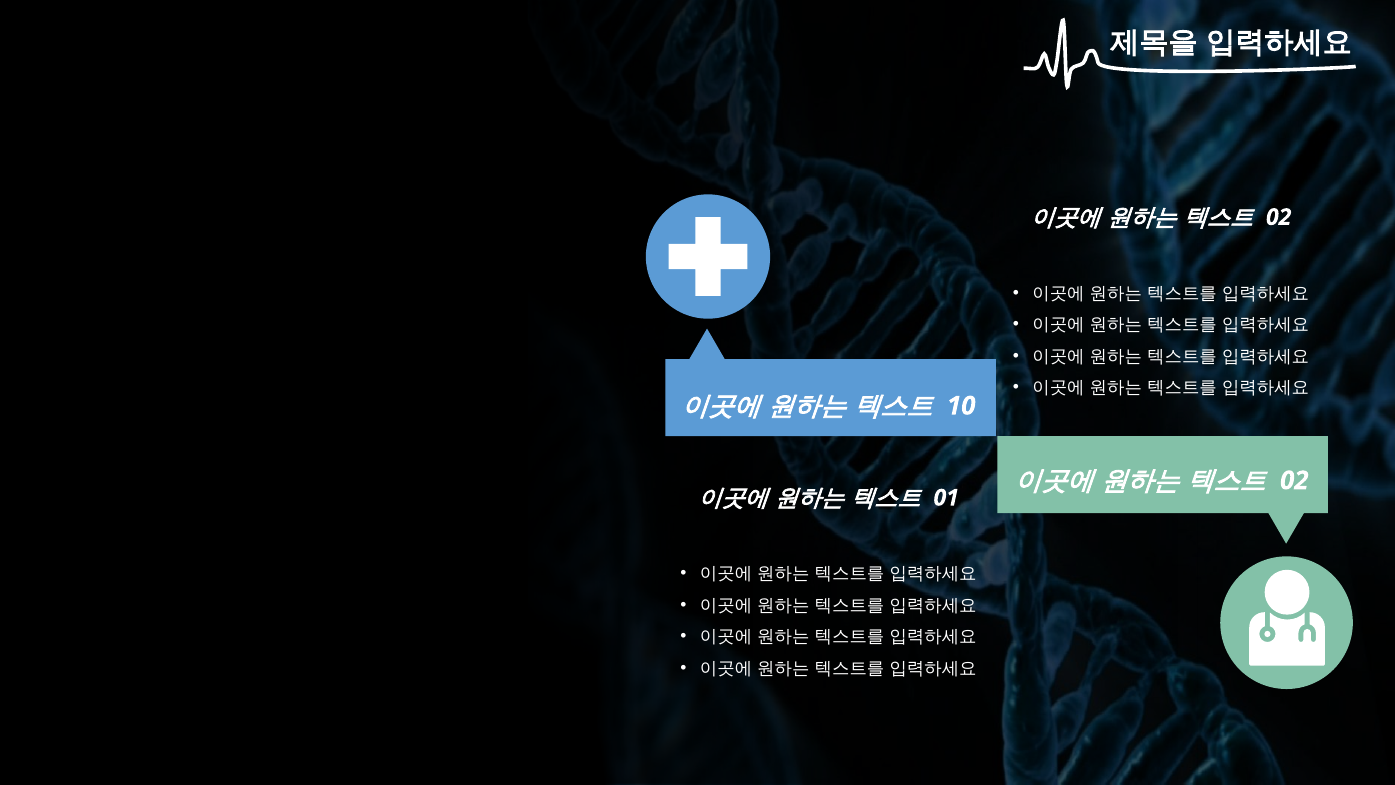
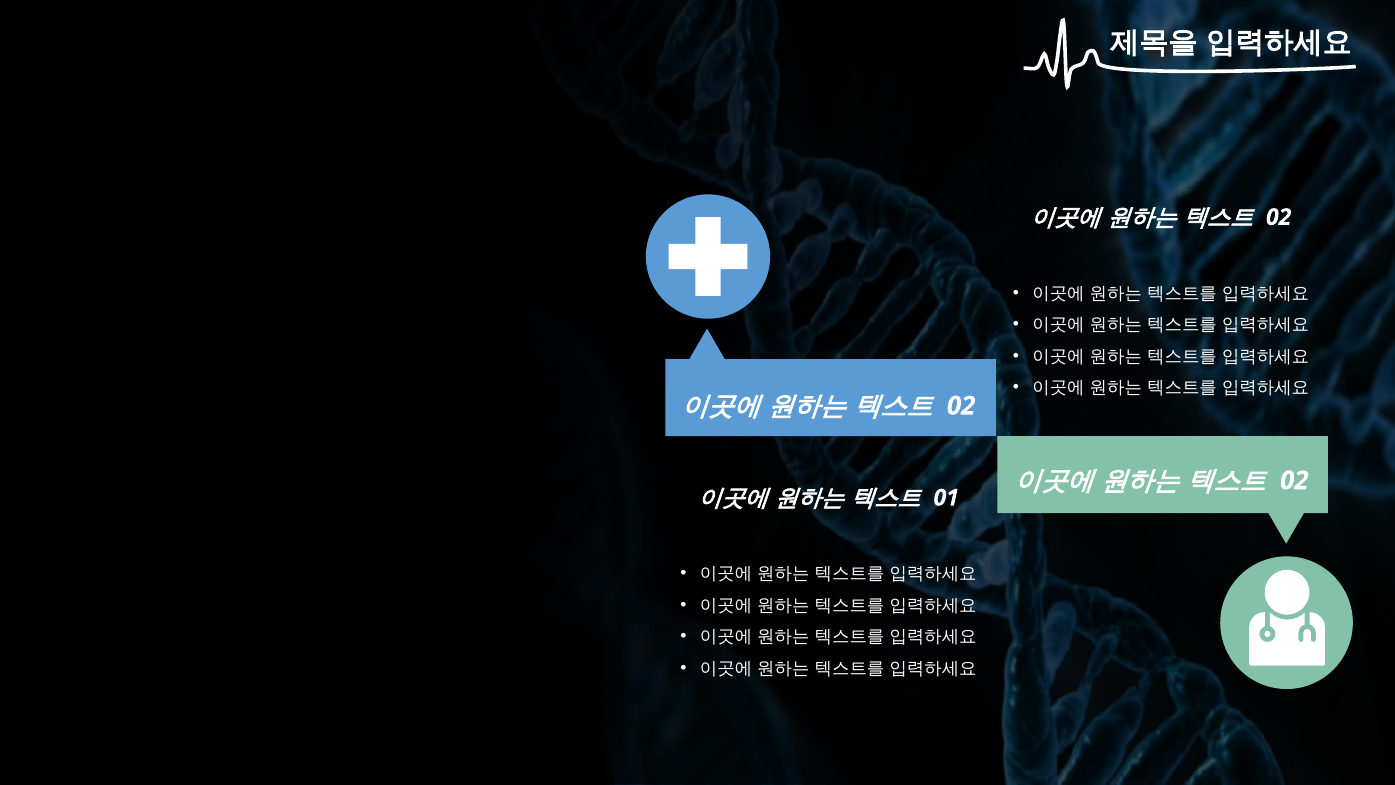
10 at (961, 406): 10 -> 02
